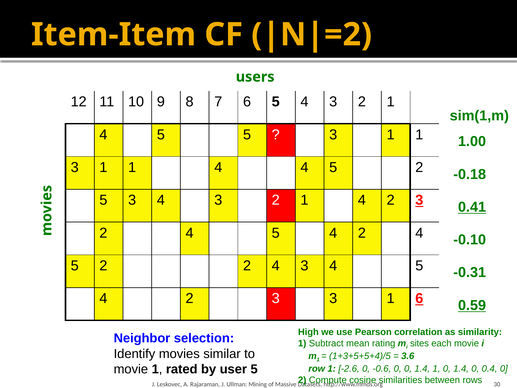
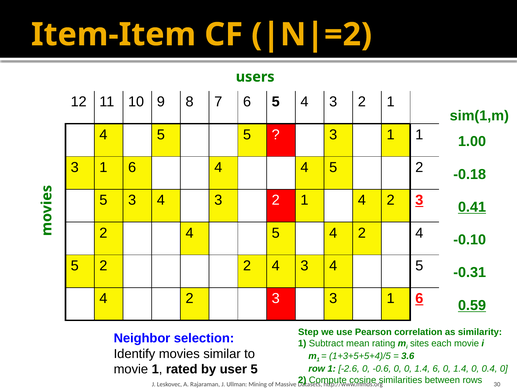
1 at (132, 167): 1 -> 6
High: High -> Step
1.4 1: 1 -> 6
